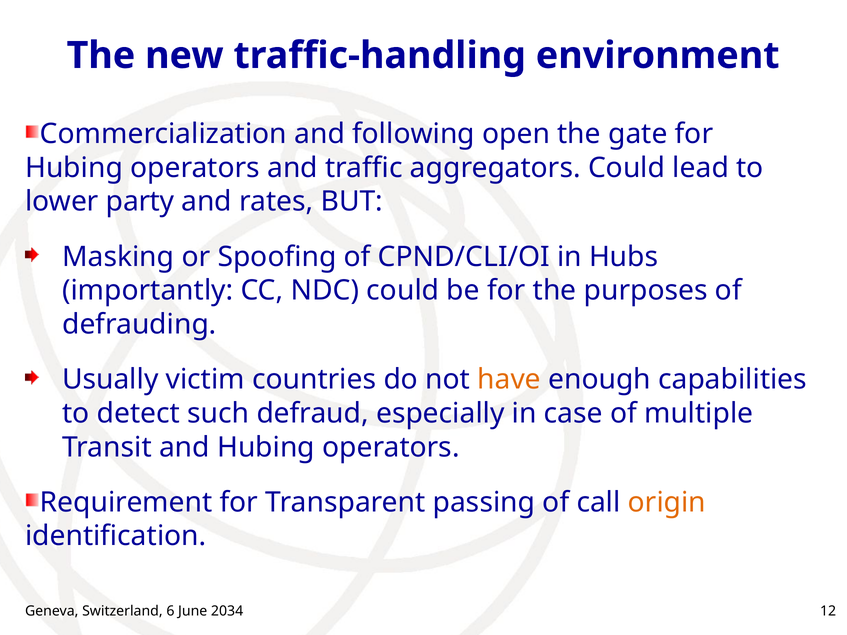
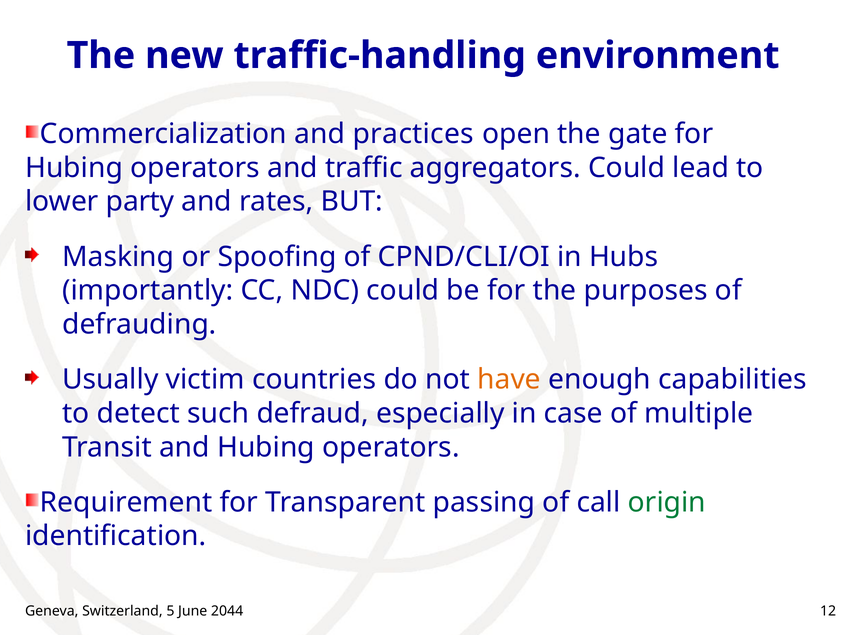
following: following -> practices
origin colour: orange -> green
6: 6 -> 5
2034: 2034 -> 2044
